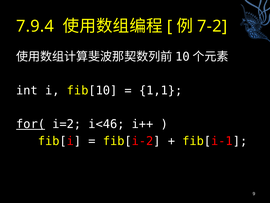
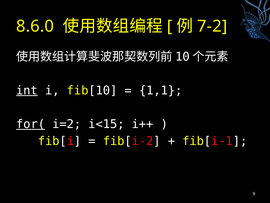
7.9.4: 7.9.4 -> 8.6.0
int underline: none -> present
i<46: i<46 -> i<15
